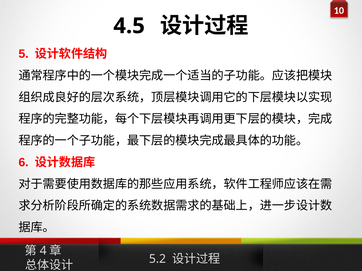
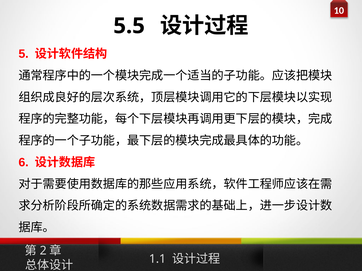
4.5: 4.5 -> 5.5
4: 4 -> 2
5.2: 5.2 -> 1.1
